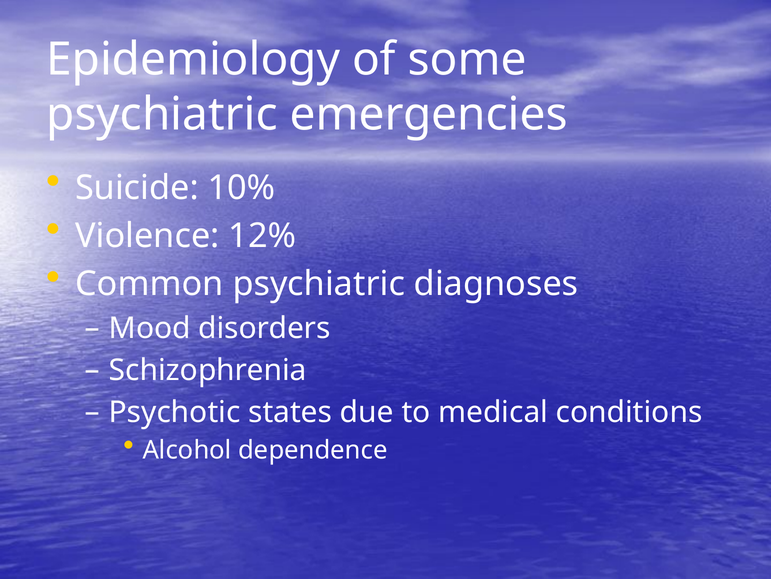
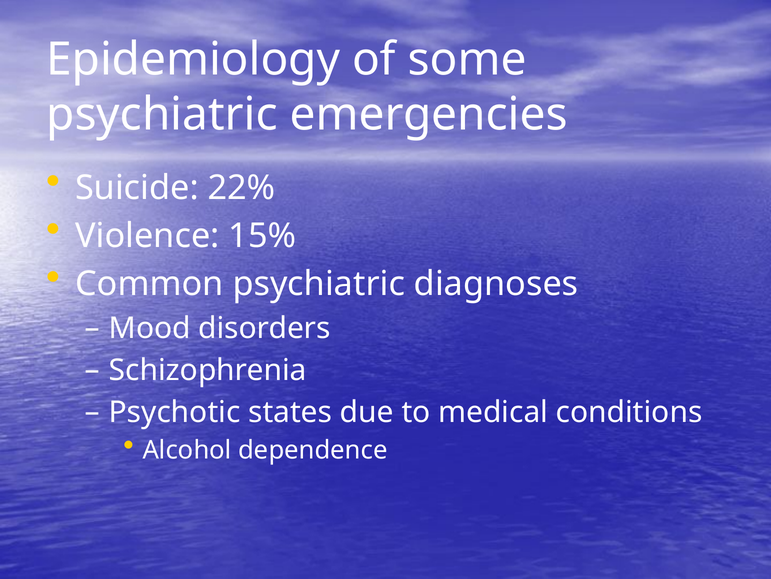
10%: 10% -> 22%
12%: 12% -> 15%
